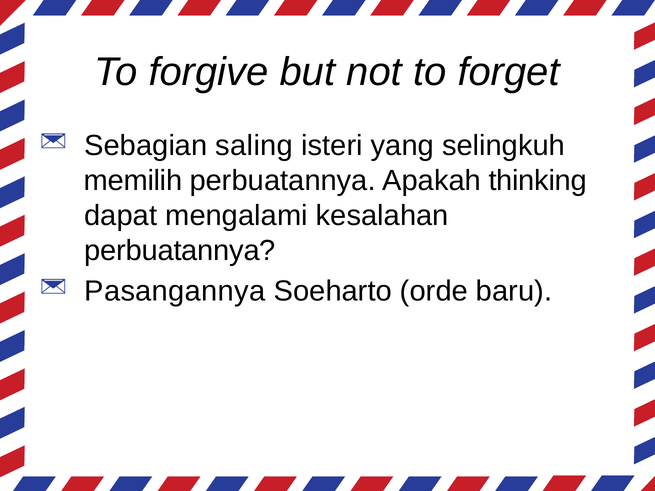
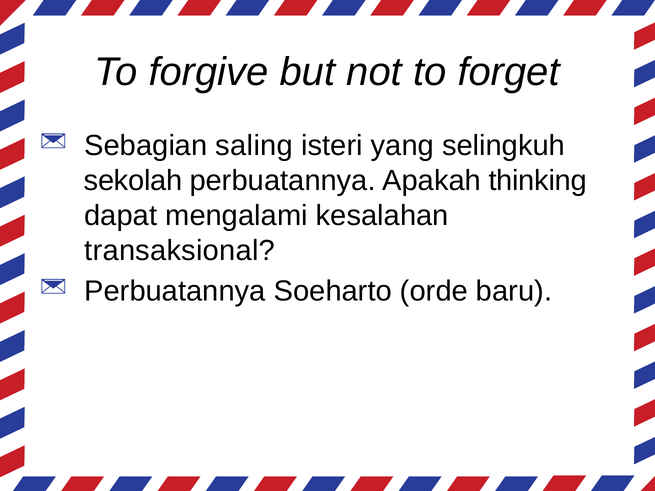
memilih: memilih -> sekolah
perbuatannya at (180, 251): perbuatannya -> transaksional
Pasangannya at (175, 292): Pasangannya -> Perbuatannya
